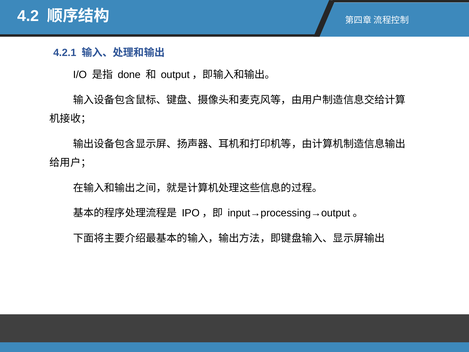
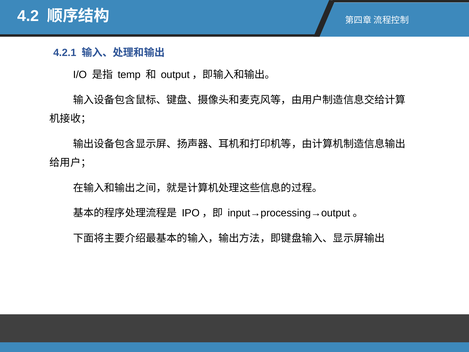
done: done -> temp
